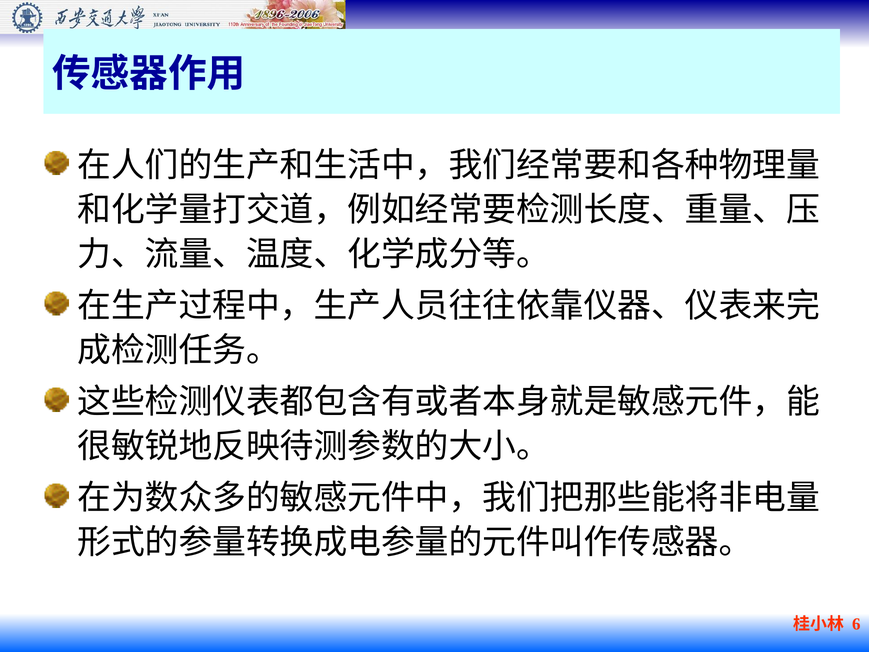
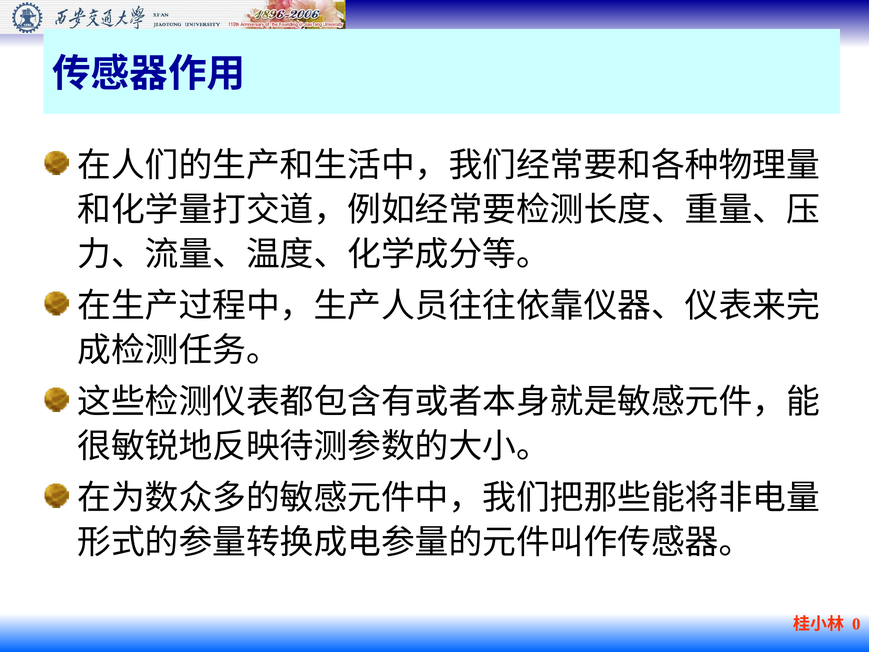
6: 6 -> 0
